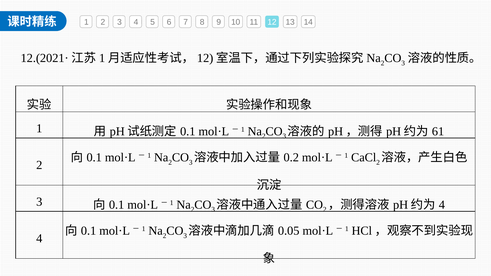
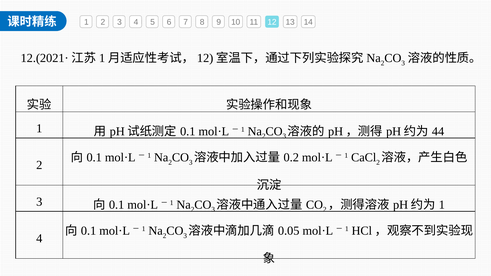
61: 61 -> 44
4 at (442, 205): 4 -> 1
